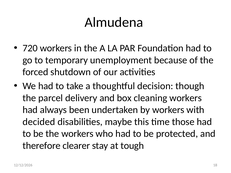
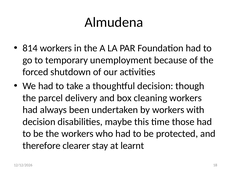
720: 720 -> 814
decided at (39, 122): decided -> decision
tough: tough -> learnt
